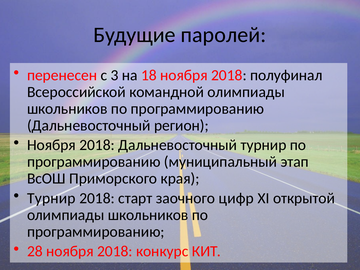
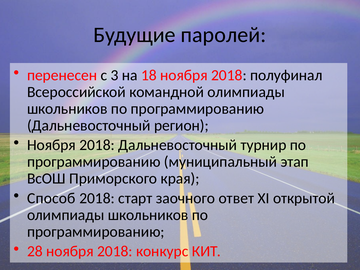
Турнир at (51, 198): Турнир -> Способ
цифр: цифр -> ответ
